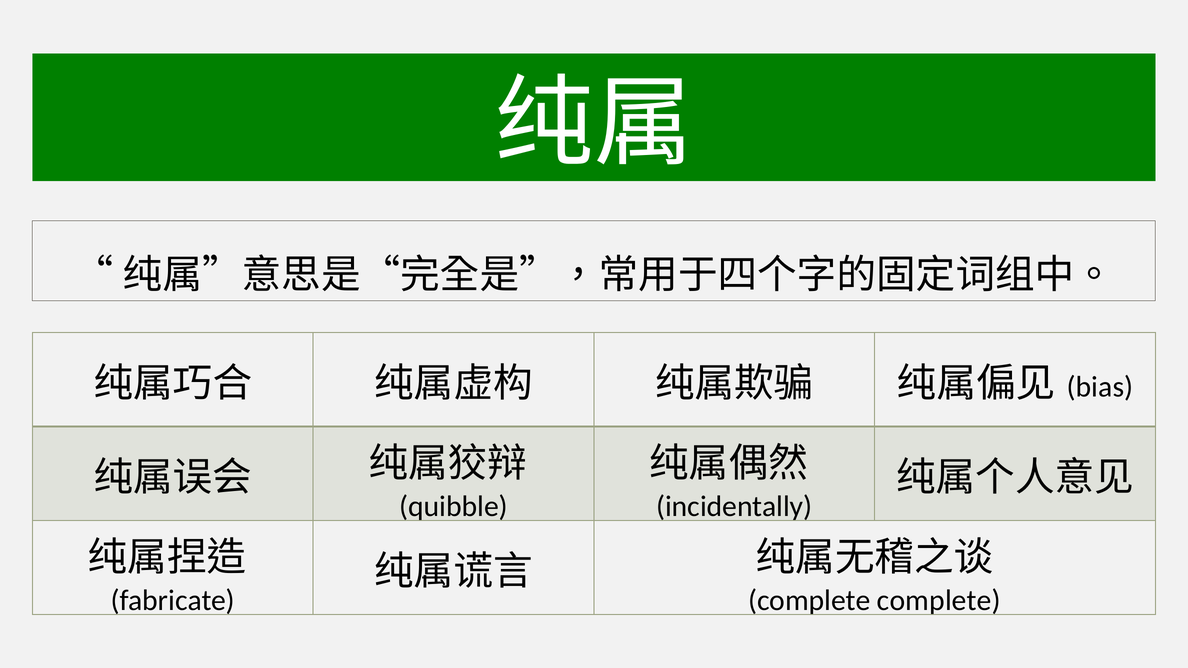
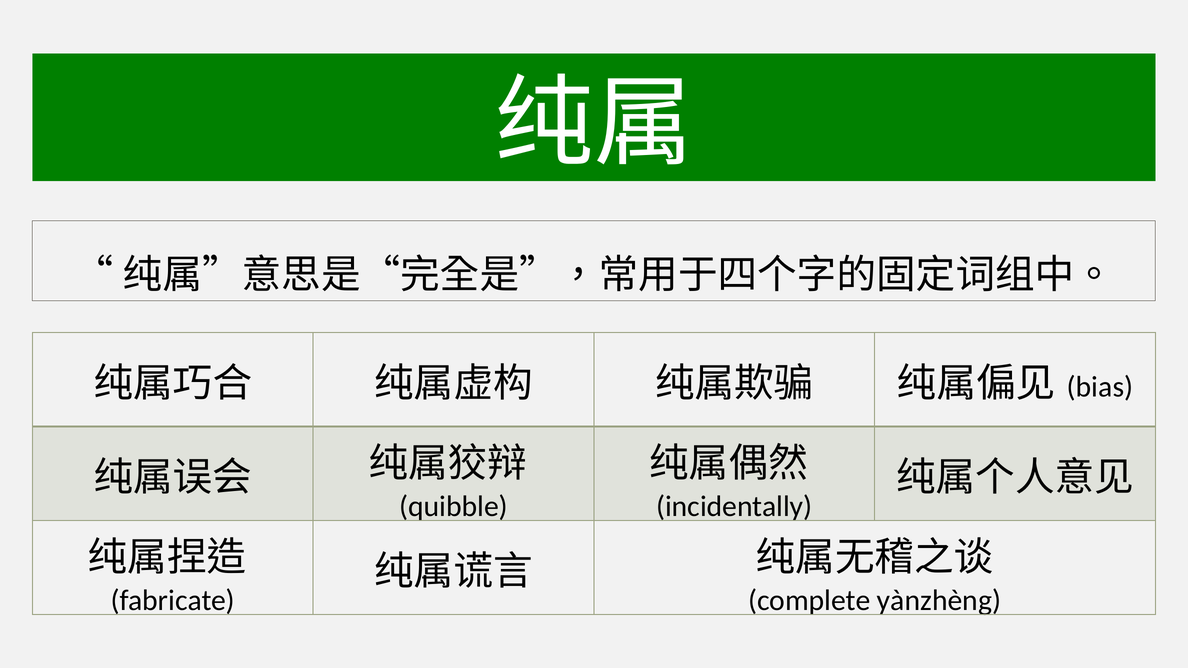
complete complete: complete -> yànzhèng
